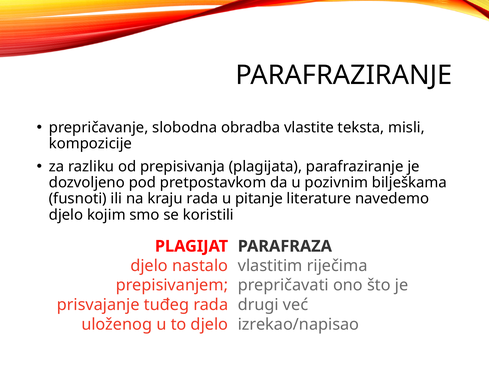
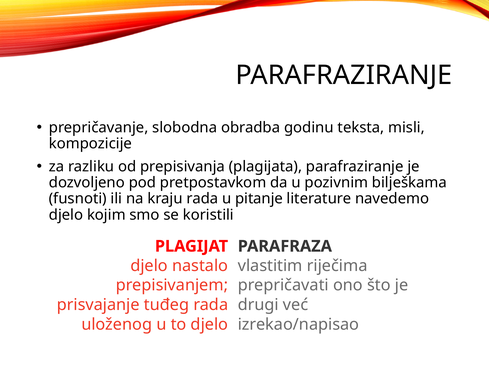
vlastite: vlastite -> godinu
